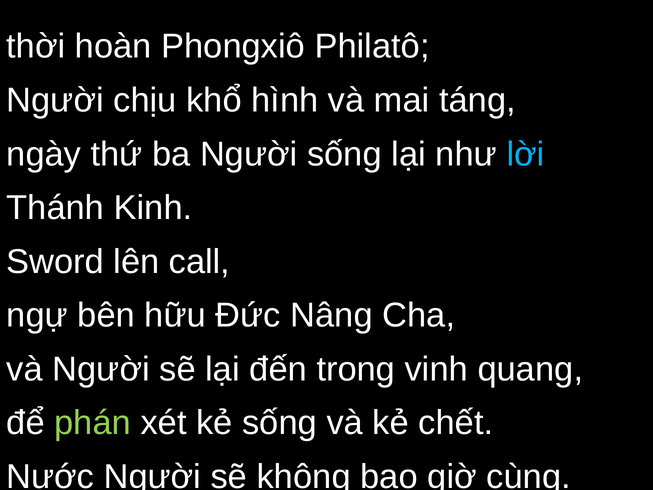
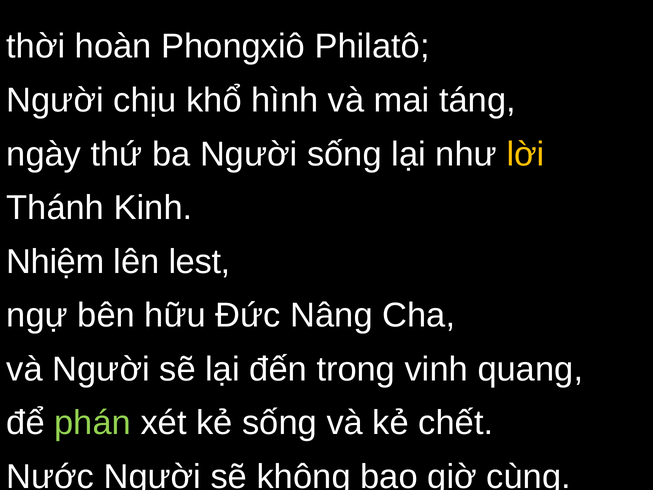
lời colour: light blue -> yellow
Sword: Sword -> Nhiệm
call: call -> lest
